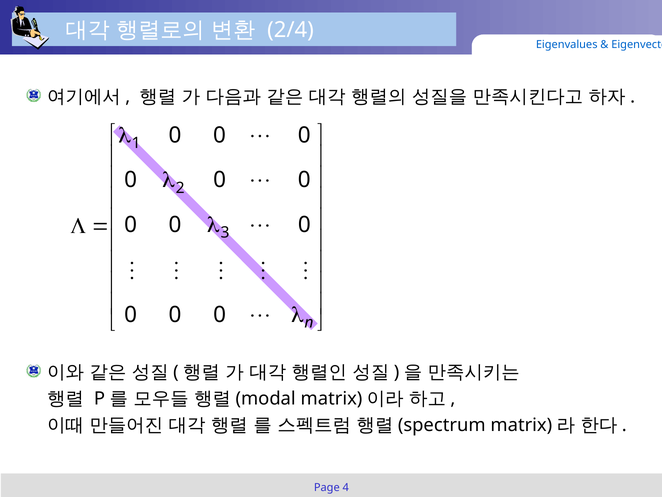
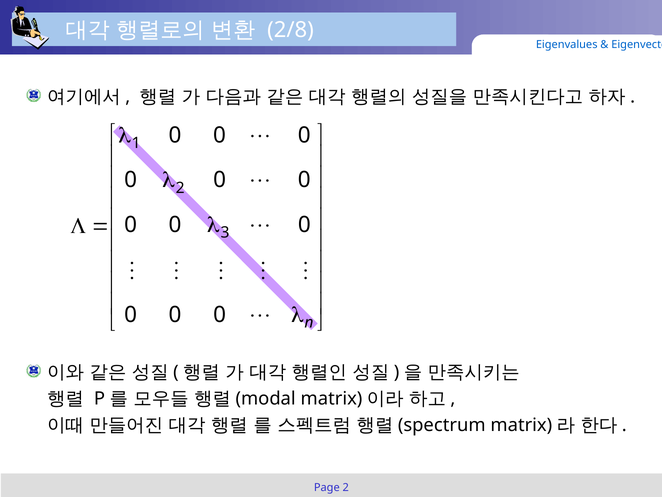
2/4: 2/4 -> 2/8
Page 4: 4 -> 2
